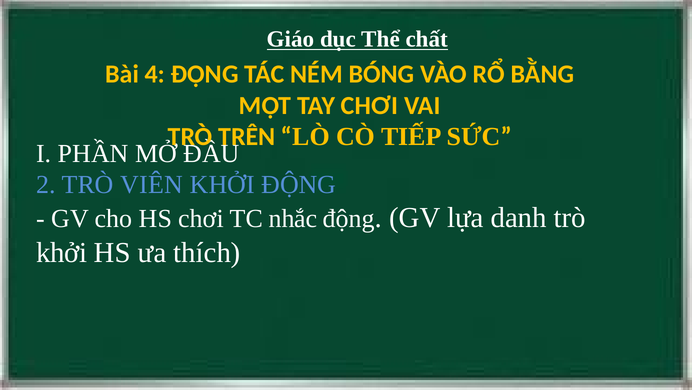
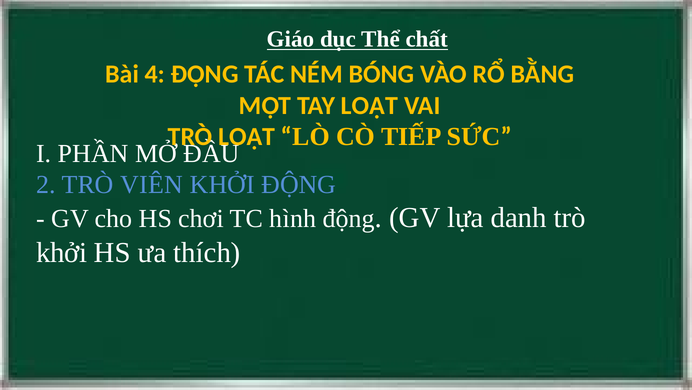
TAY CHƠI: CHƠI -> LOẠT
TRÒ TRÊN: TRÊN -> LOẠT
nhắc: nhắc -> hình
